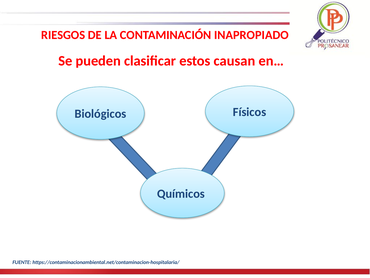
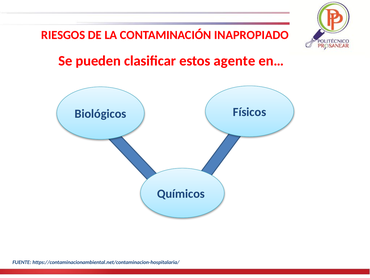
causan: causan -> agente
